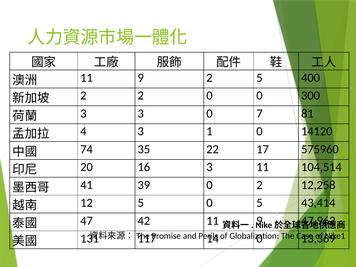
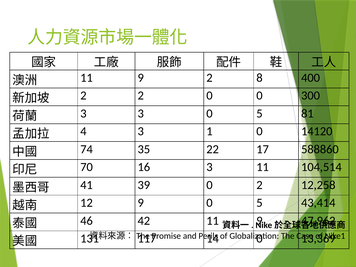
2 5: 5 -> 8
3 0 7: 7 -> 5
575960: 575960 -> 588860
20: 20 -> 70
12 5: 5 -> 9
47: 47 -> 46
